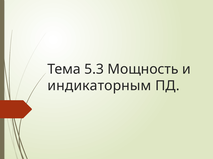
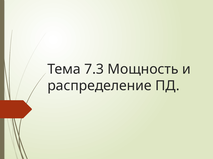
5.3: 5.3 -> 7.3
индикаторным: индикаторным -> распределение
